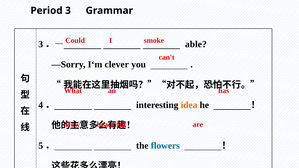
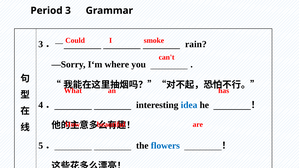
able: able -> rain
clever: clever -> where
idea colour: orange -> blue
